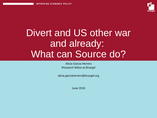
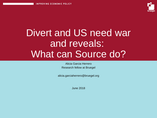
other: other -> need
already: already -> reveals
